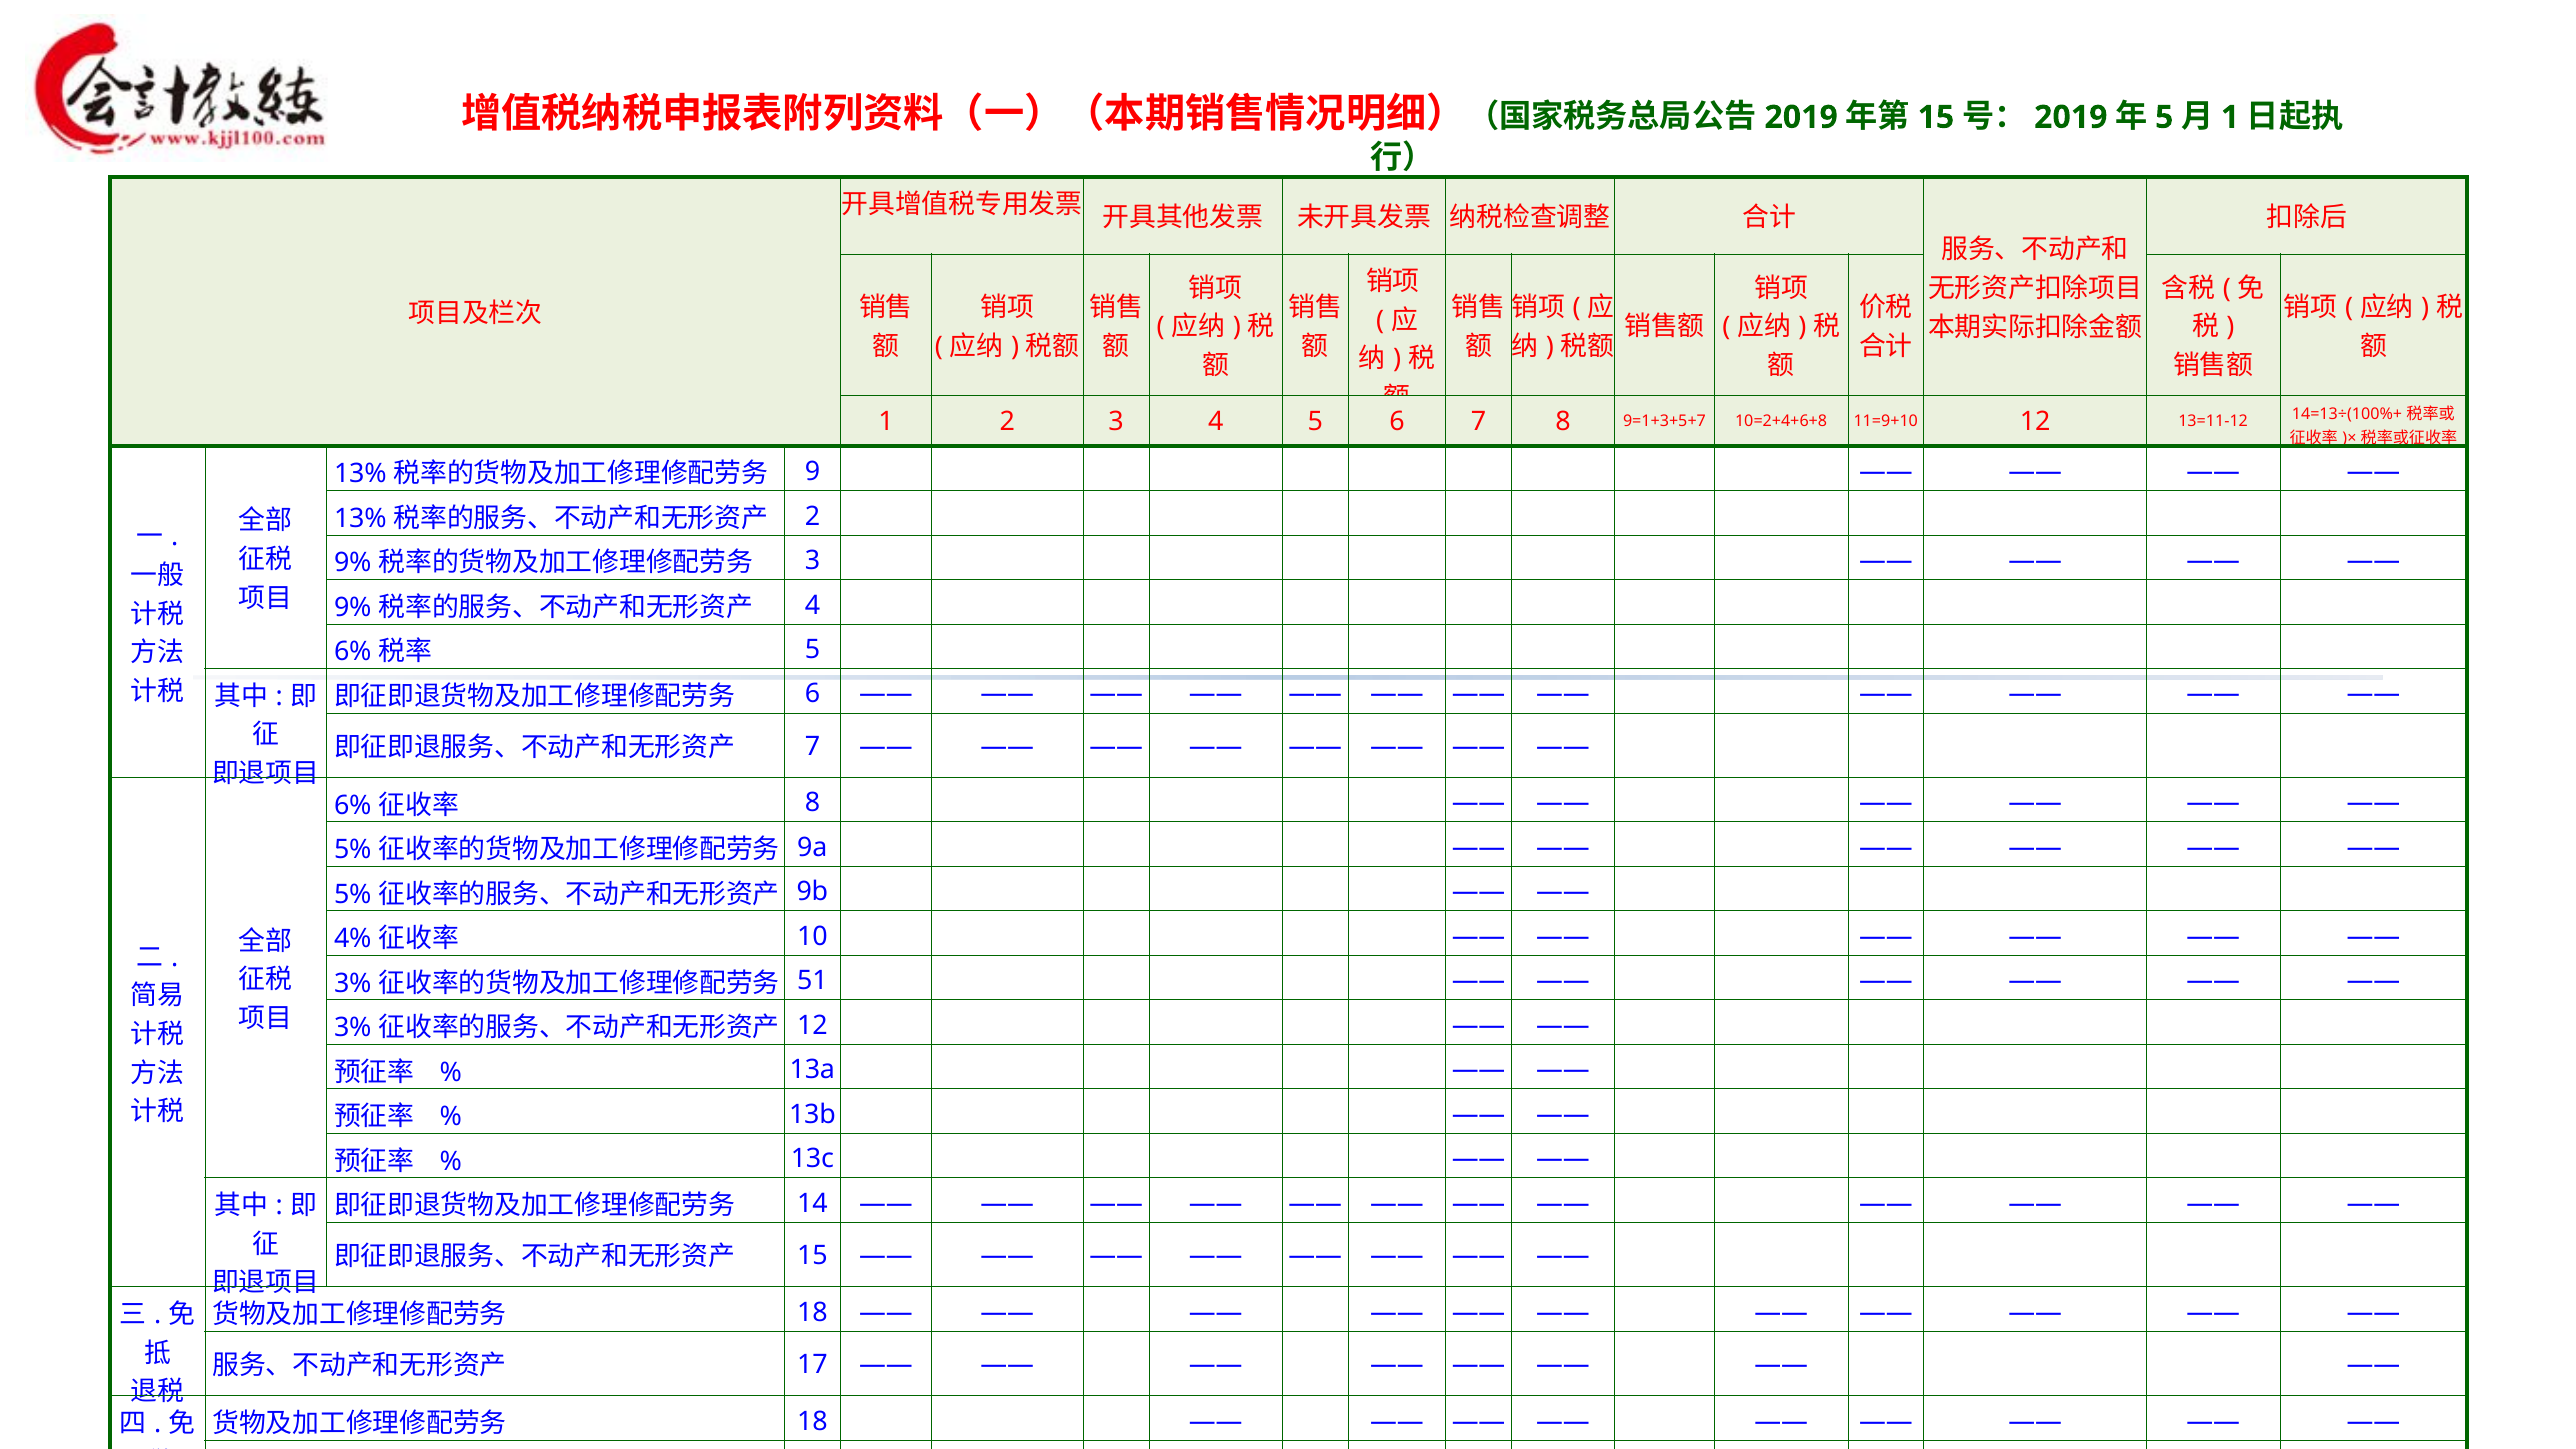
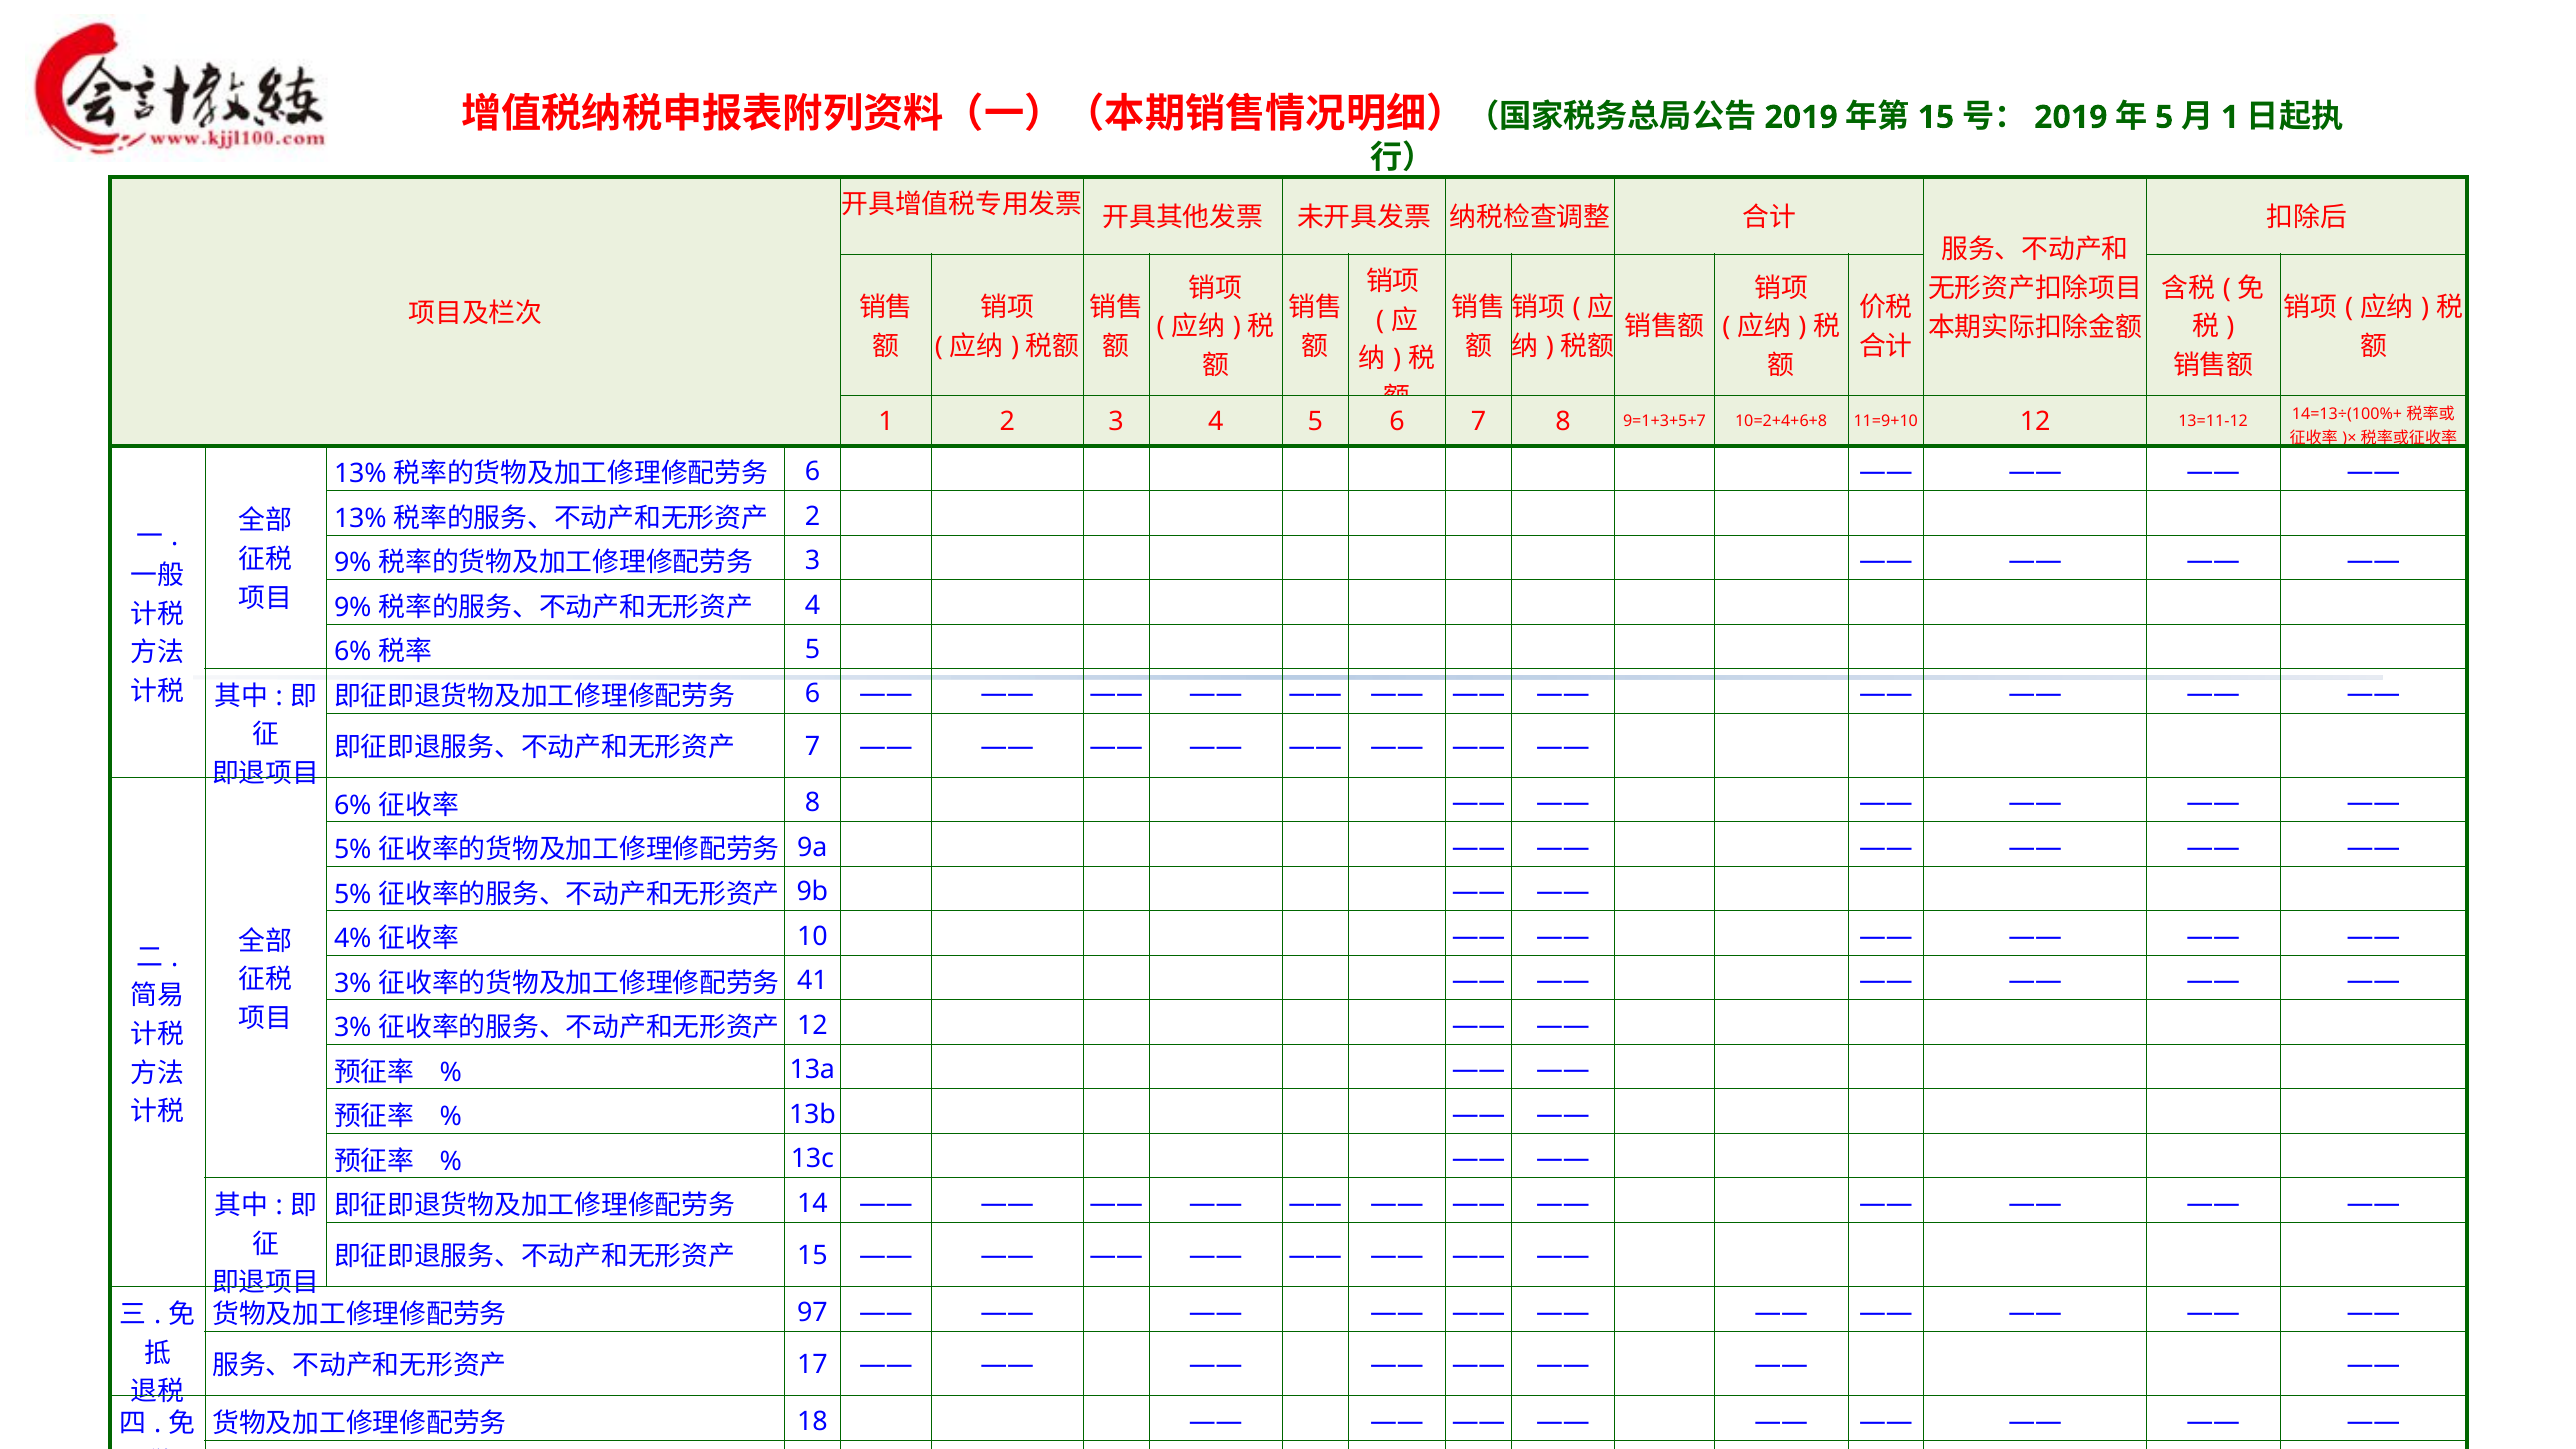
9 at (812, 472): 9 -> 6
51: 51 -> 41
18 at (813, 1312): 18 -> 97
